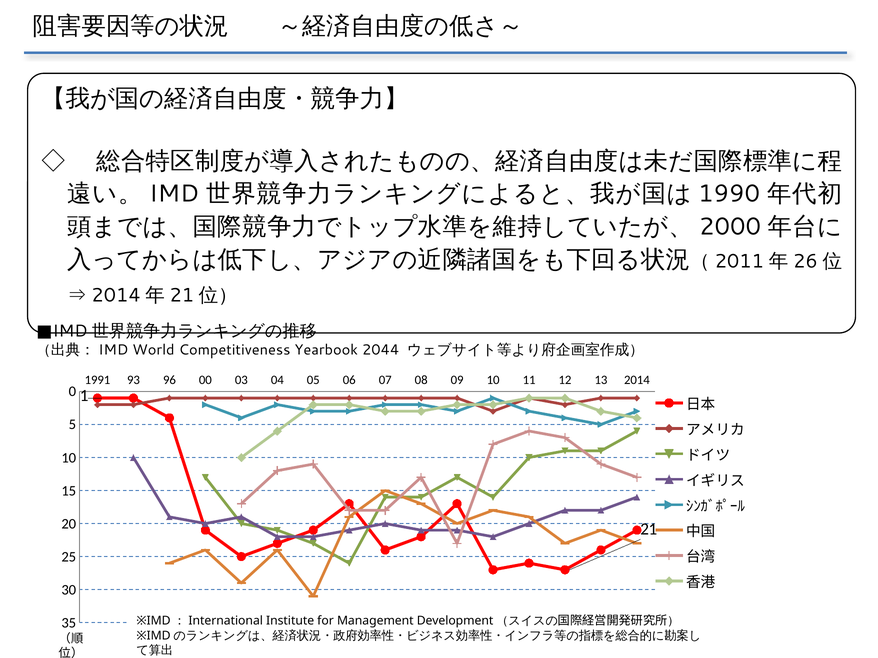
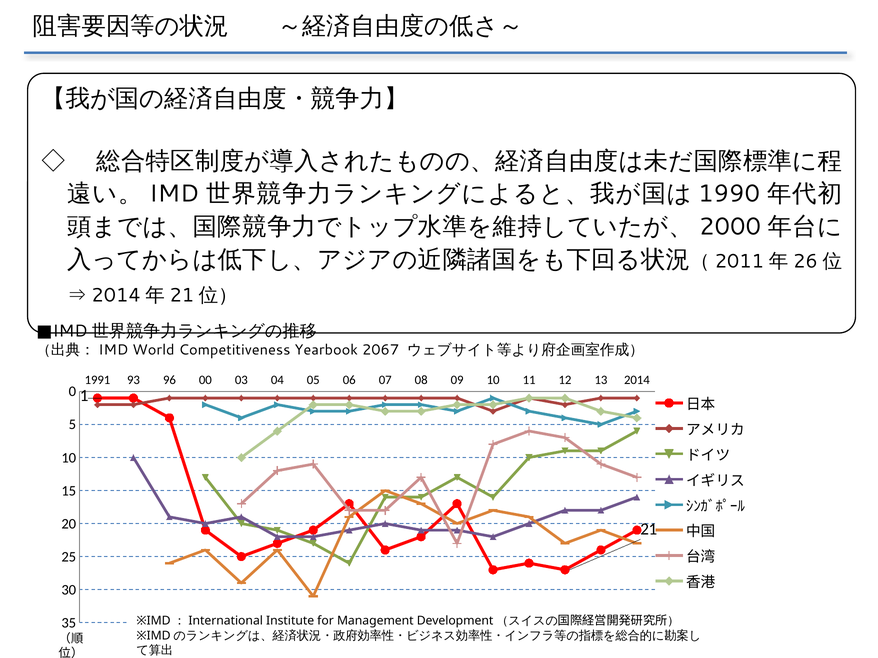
2044: 2044 -> 2067
